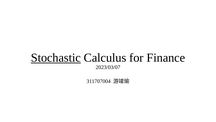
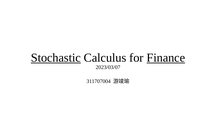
Finance underline: none -> present
